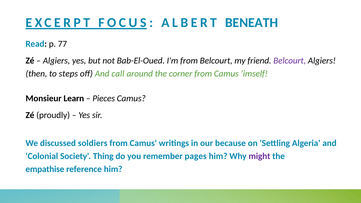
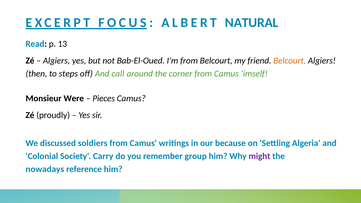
BENEATH: BENEATH -> NATURAL
77: 77 -> 13
Belcourt at (290, 61) colour: purple -> orange
Learn: Learn -> Were
Thing: Thing -> Carry
pages: pages -> group
empathise: empathise -> nowadays
